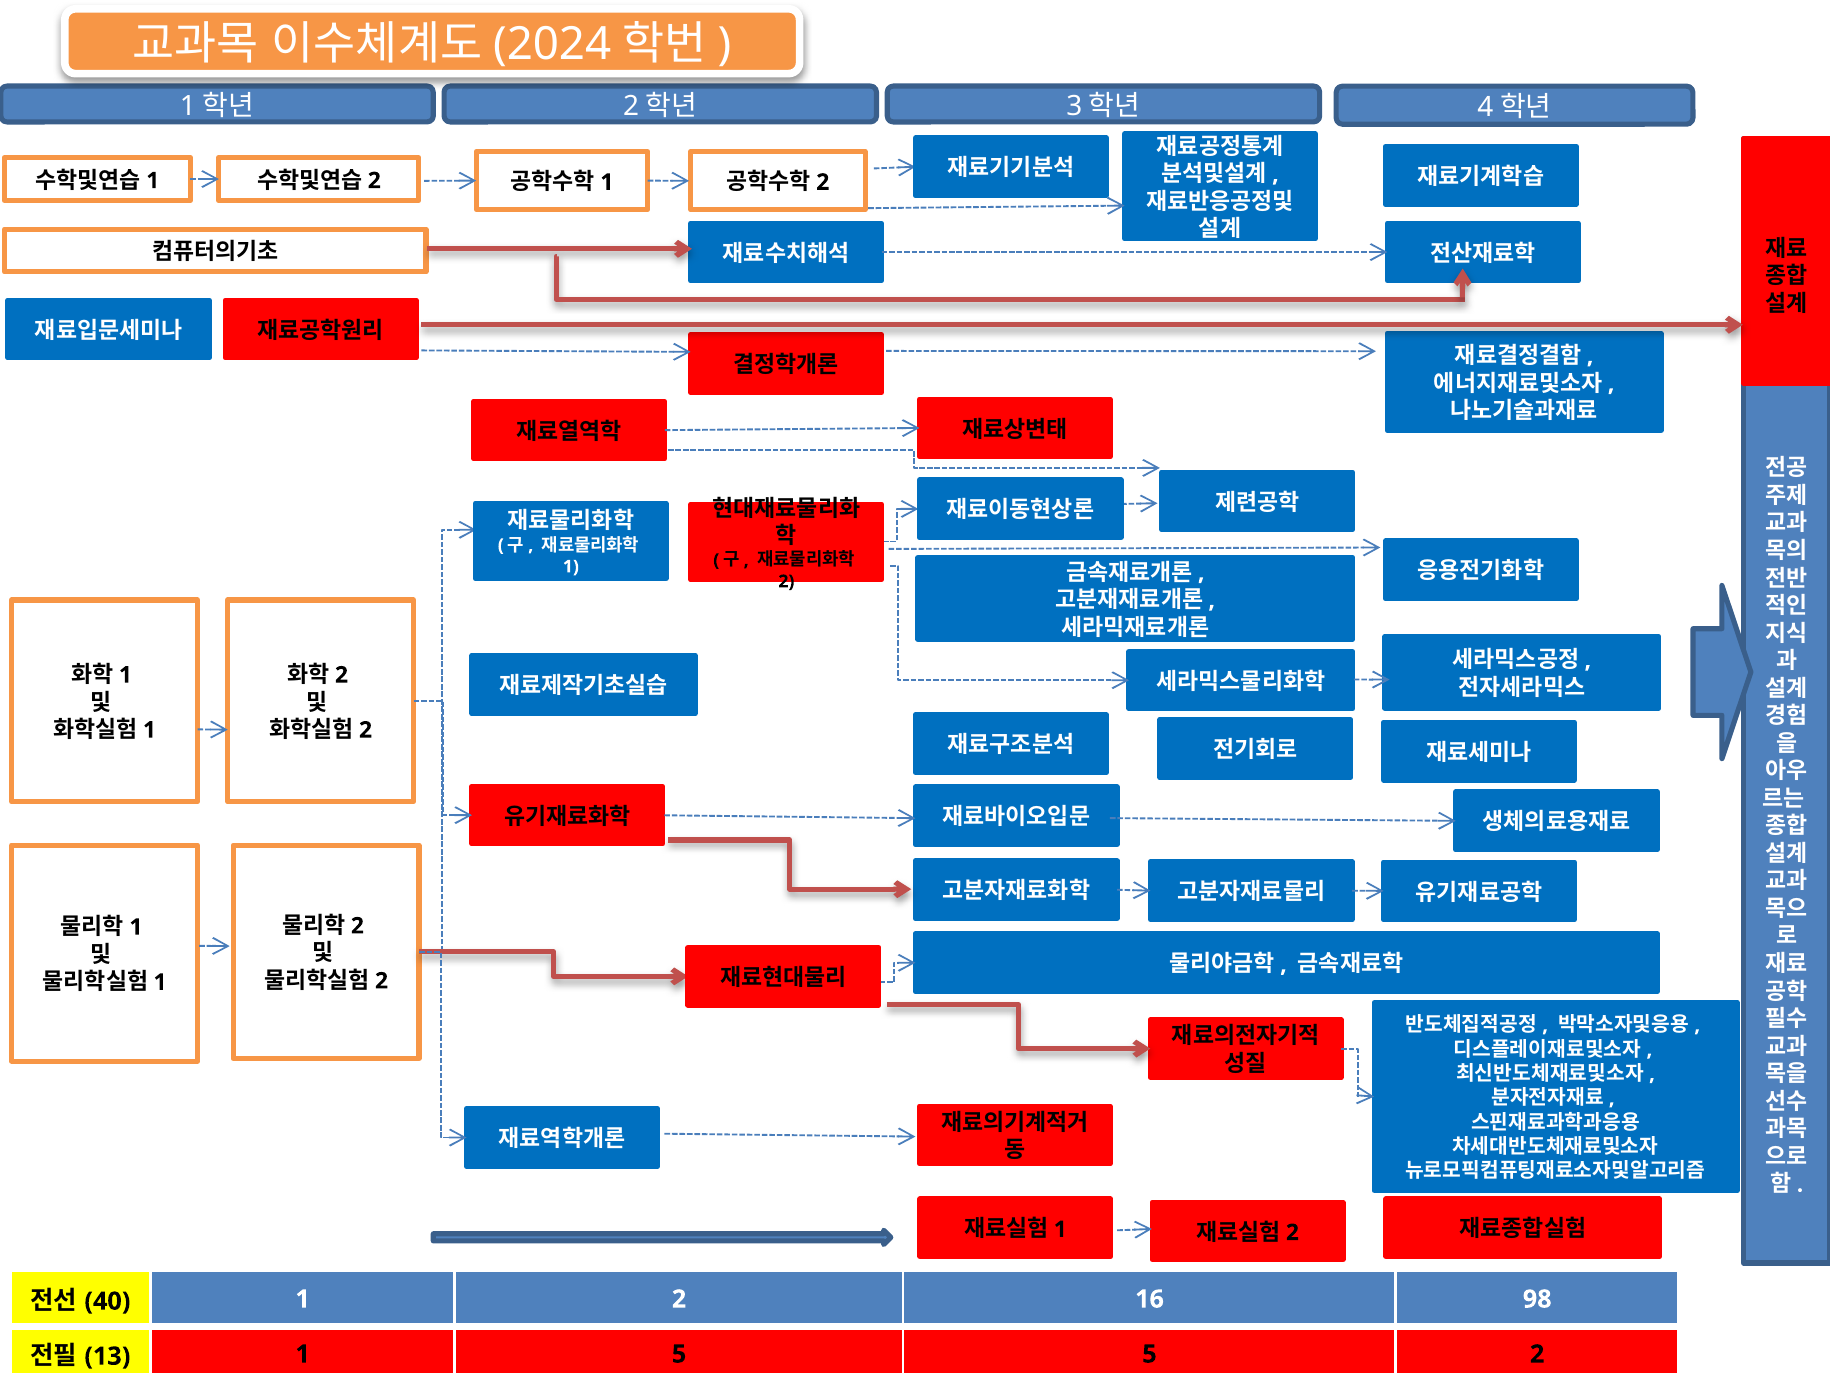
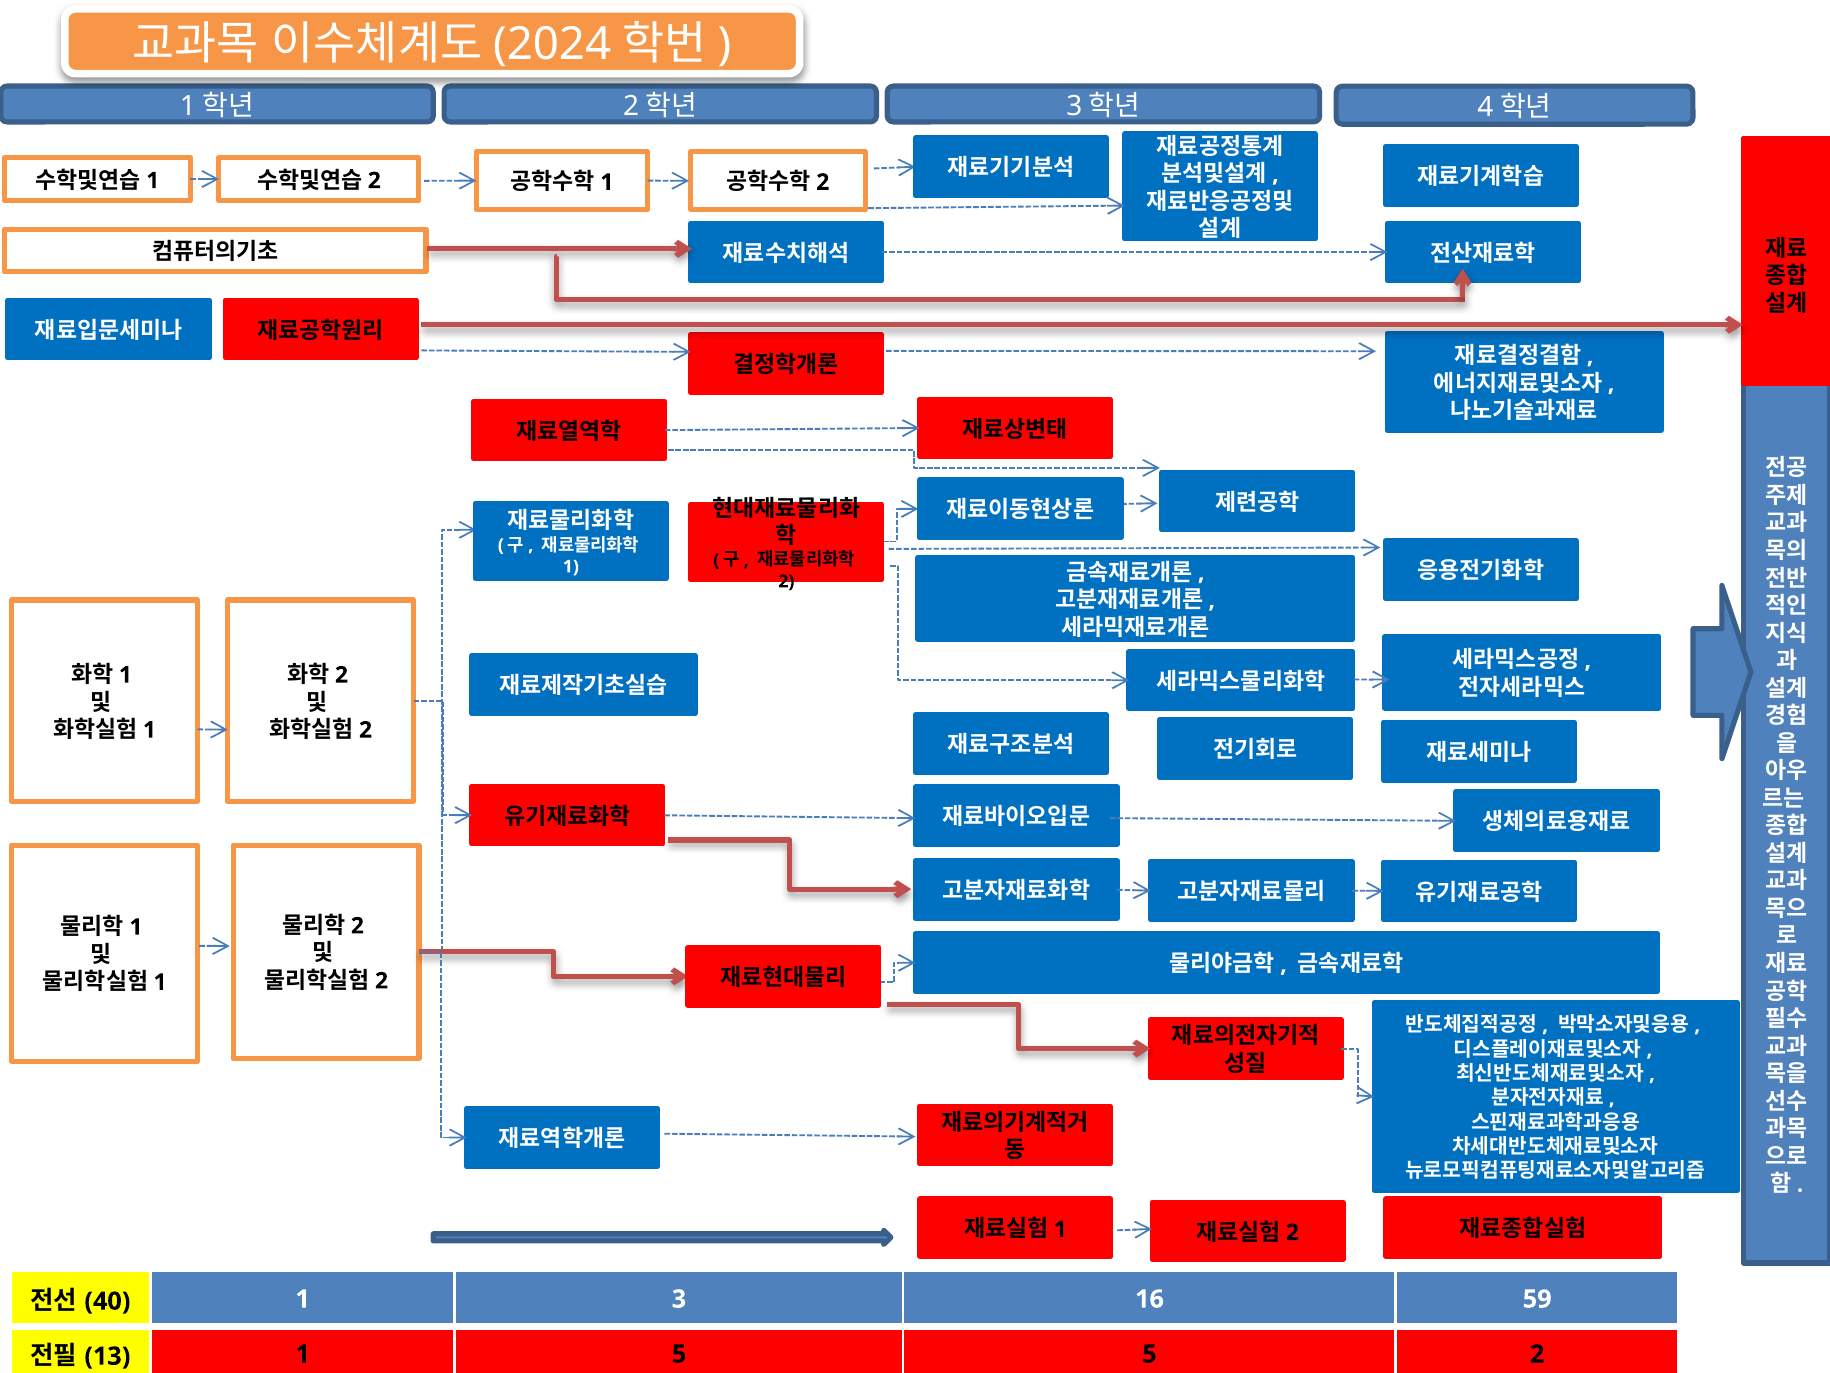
1 2: 2 -> 3
98: 98 -> 59
